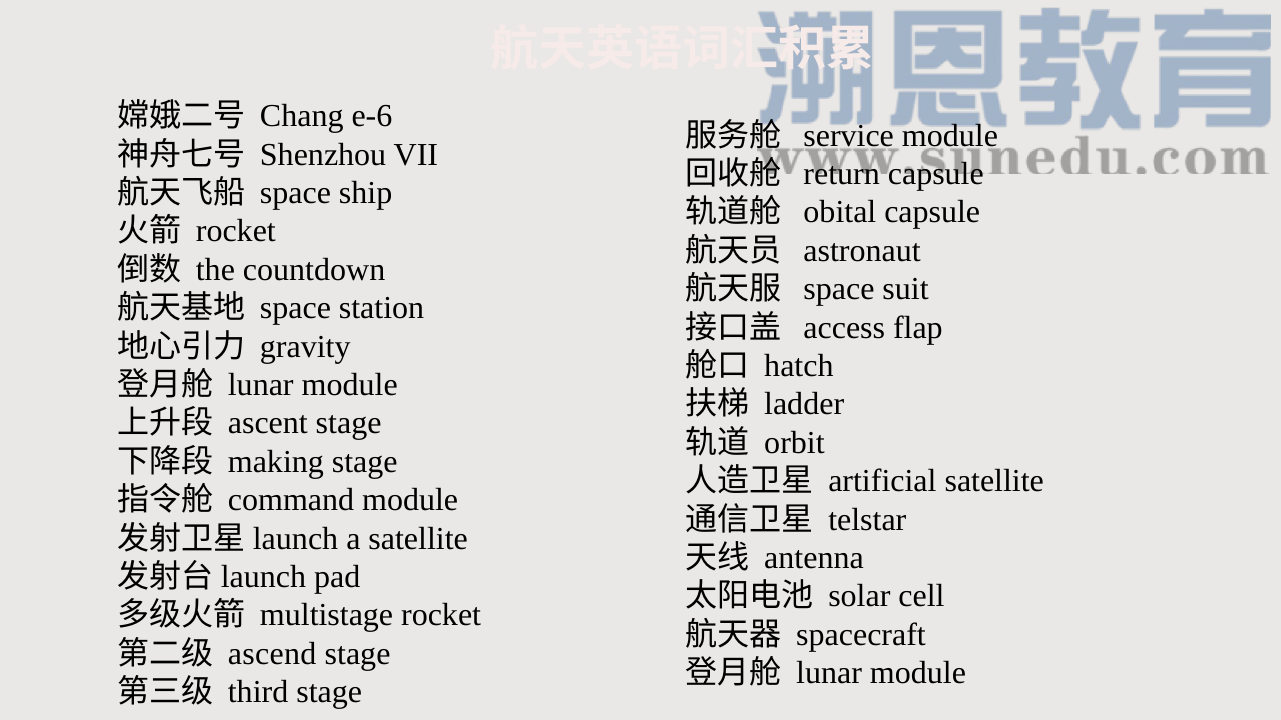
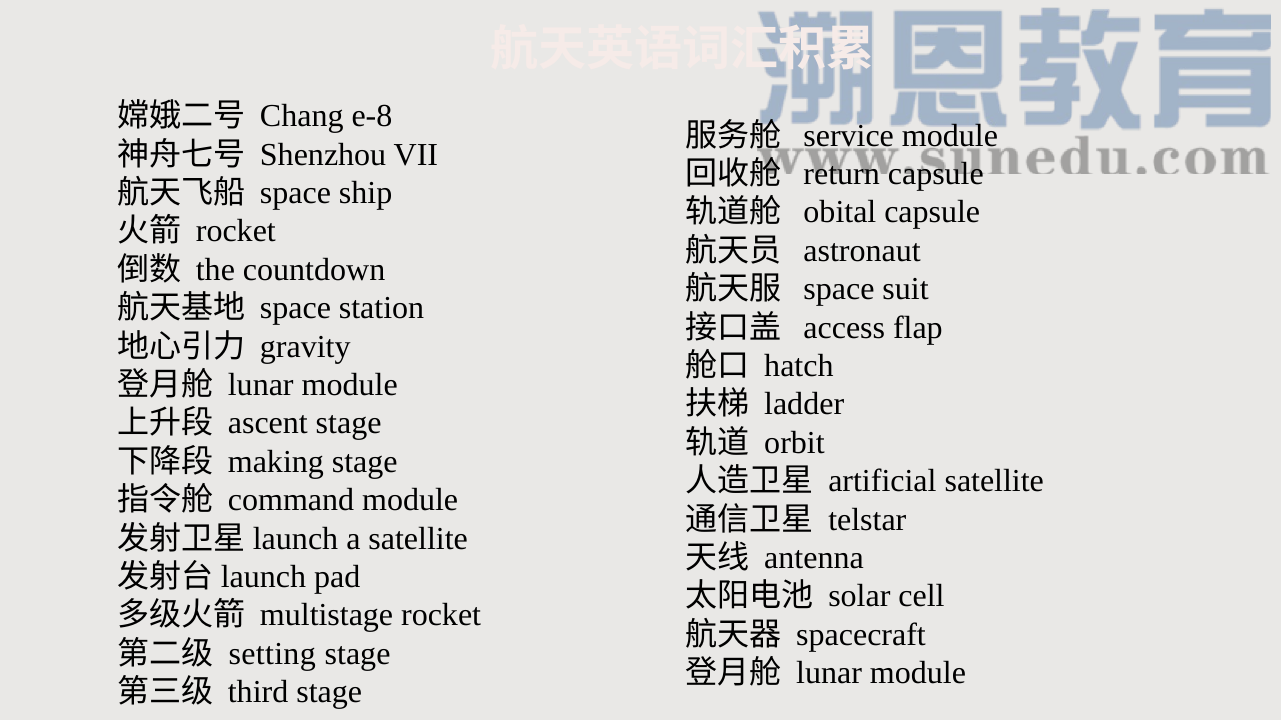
e-6: e-6 -> e-8
ascend: ascend -> setting
